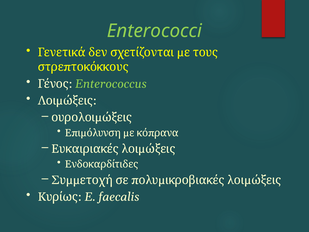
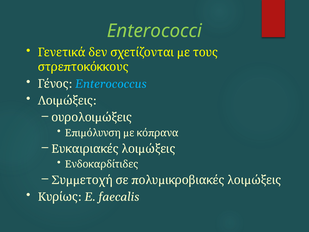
Enterococcus colour: light green -> light blue
